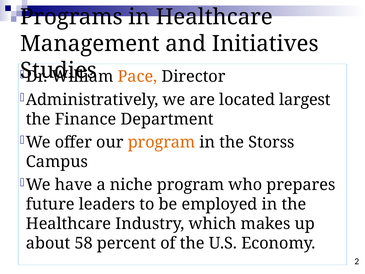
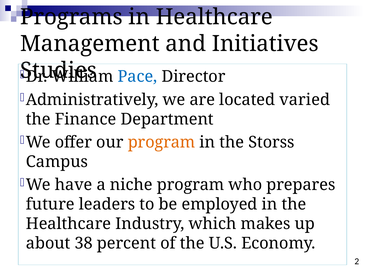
Pace colour: orange -> blue
largest: largest -> varied
58: 58 -> 38
